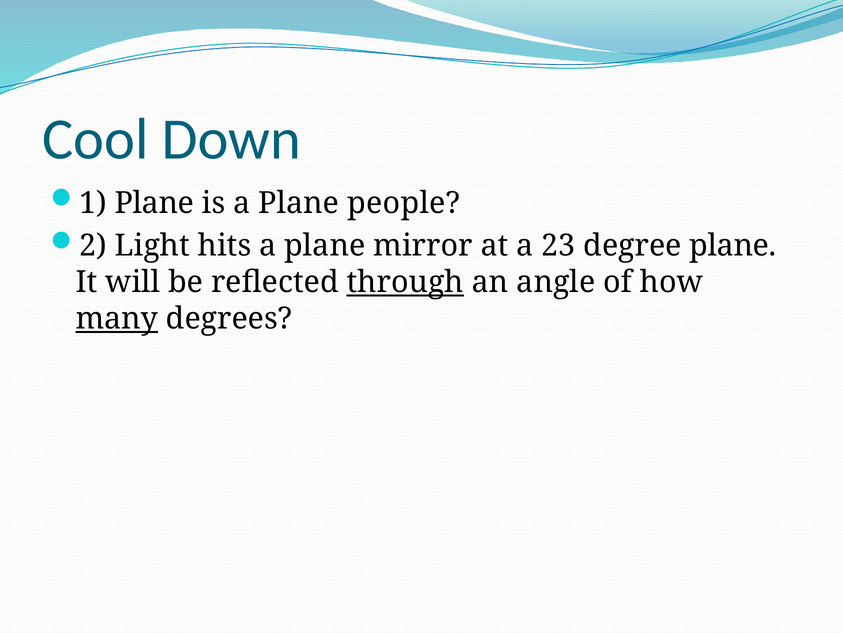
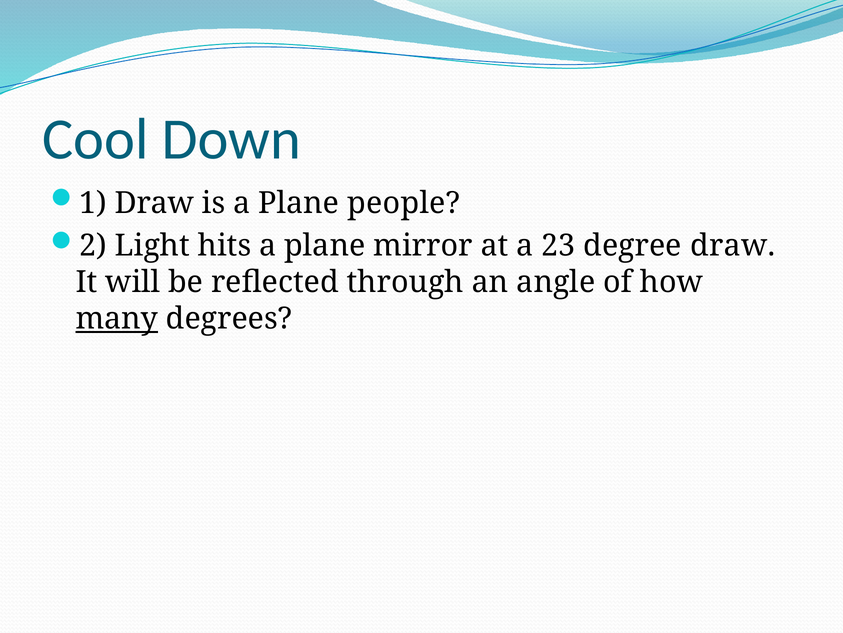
1 Plane: Plane -> Draw
degree plane: plane -> draw
through underline: present -> none
